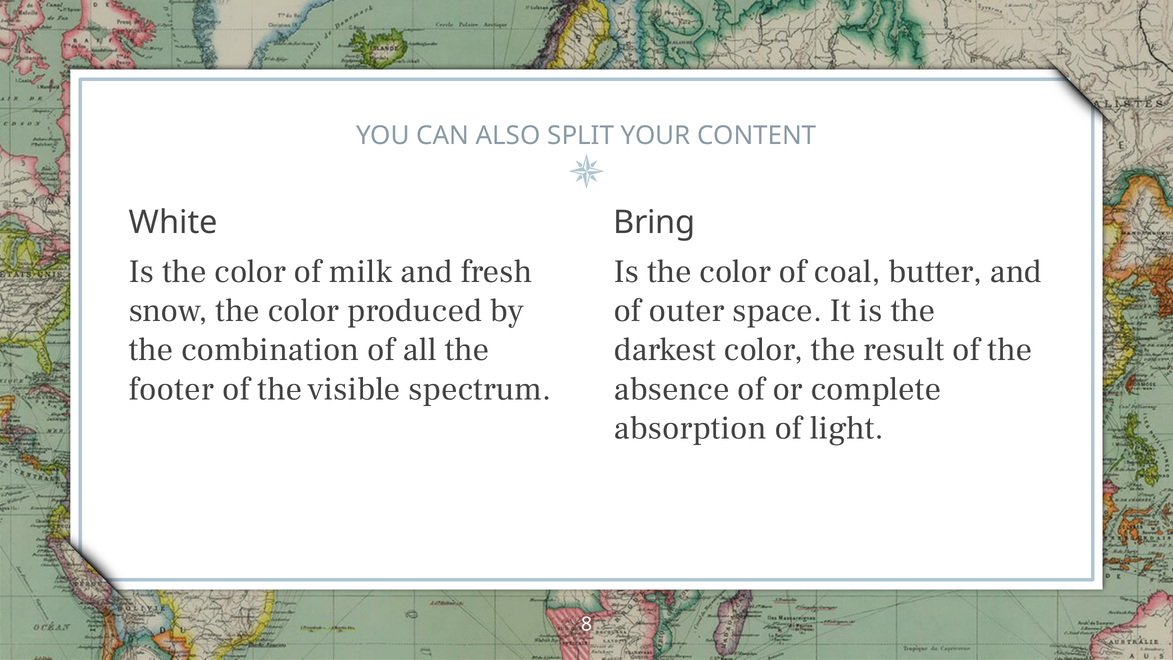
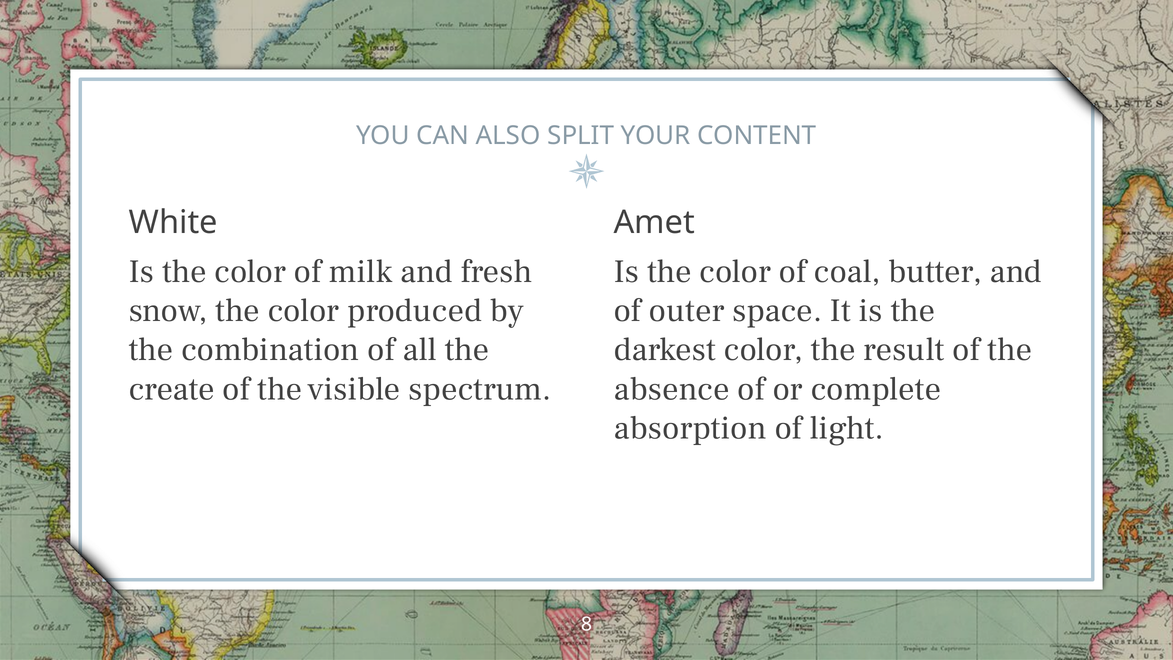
Bring: Bring -> Amet
footer: footer -> create
